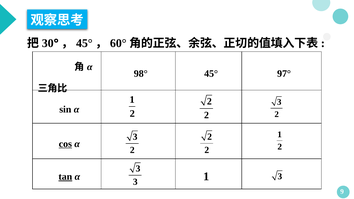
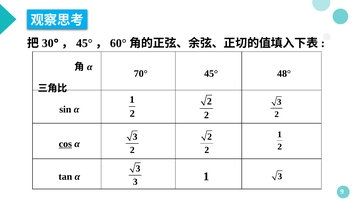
98°: 98° -> 70°
97°: 97° -> 48°
tan underline: present -> none
